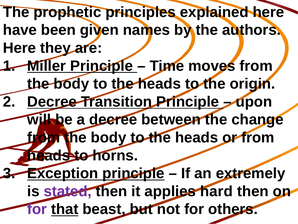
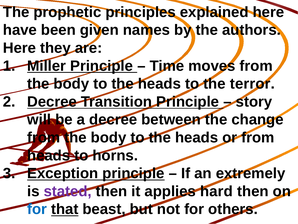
origin: origin -> terror
upon: upon -> story
for at (37, 209) colour: purple -> blue
